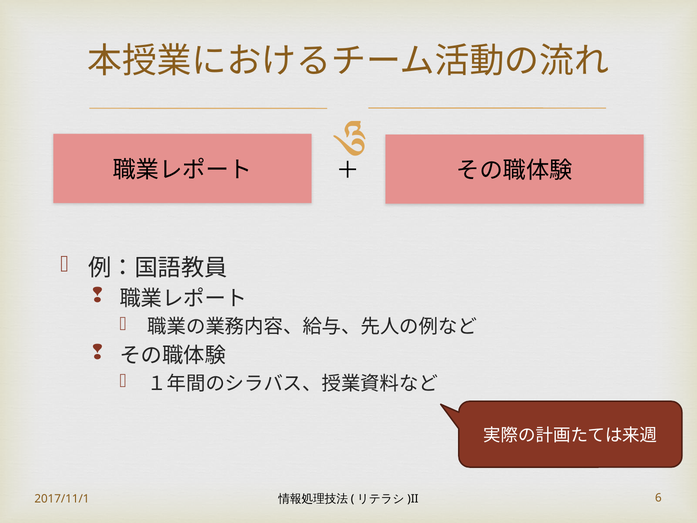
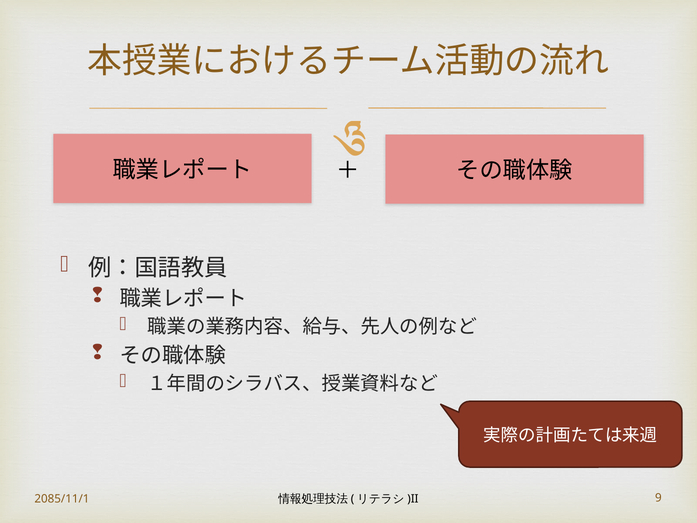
2017/11/1: 2017/11/1 -> 2085/11/1
6: 6 -> 9
